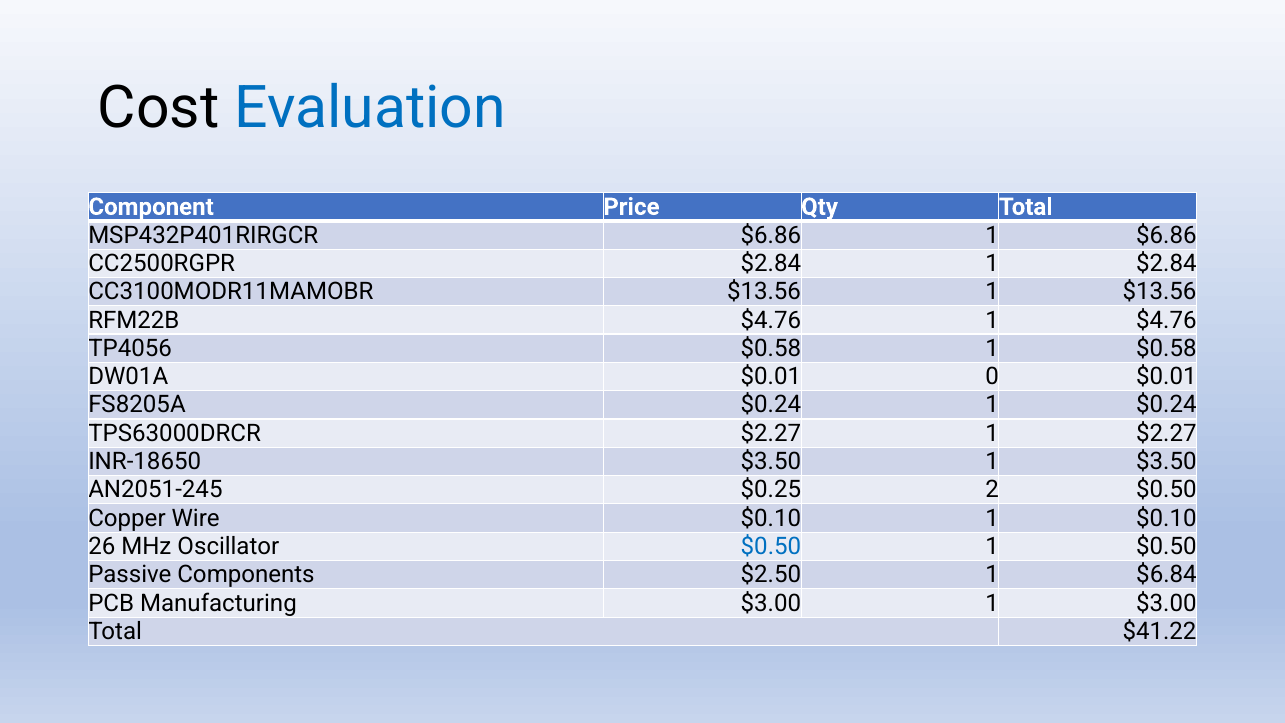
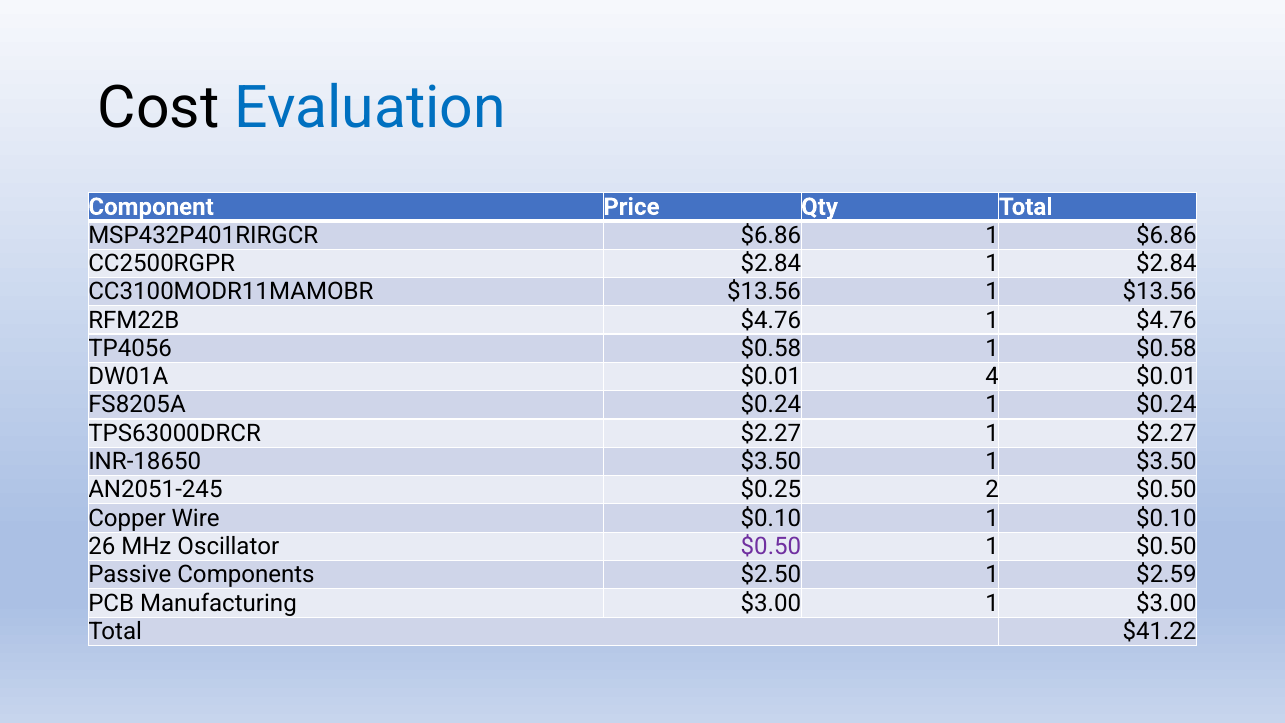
0: 0 -> 4
$0.50 at (771, 546) colour: blue -> purple
$6.84: $6.84 -> $2.59
